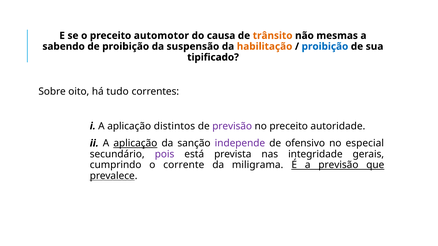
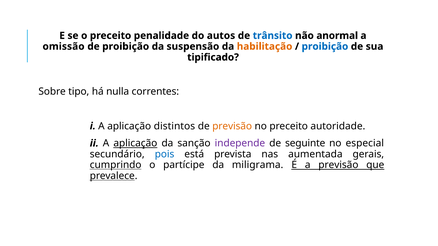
automotor: automotor -> penalidade
causa: causa -> autos
trânsito colour: orange -> blue
mesmas: mesmas -> anormal
sabendo: sabendo -> omissão
oito: oito -> tipo
tudo: tudo -> nulla
previsão at (232, 126) colour: purple -> orange
ofensivo: ofensivo -> seguinte
pois colour: purple -> blue
integridade: integridade -> aumentada
cumprindo underline: none -> present
corrente: corrente -> partícipe
